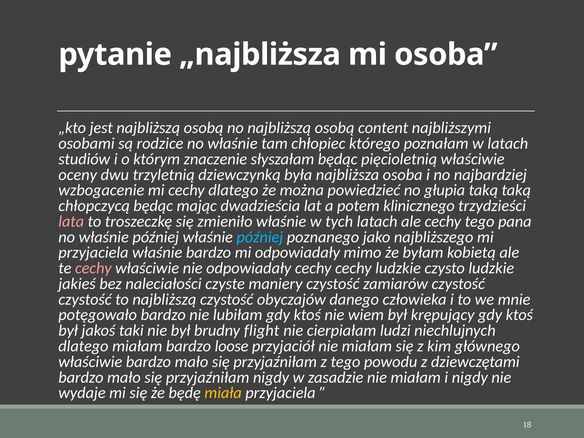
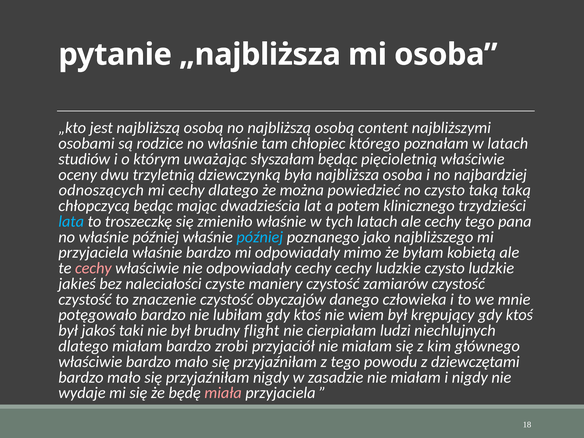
znaczenie: znaczenie -> uważając
wzbogacenie: wzbogacenie -> odnoszących
no głupia: głupia -> czysto
lata colour: pink -> light blue
to najbliższą: najbliższą -> znaczenie
loose: loose -> zrobi
miała colour: yellow -> pink
